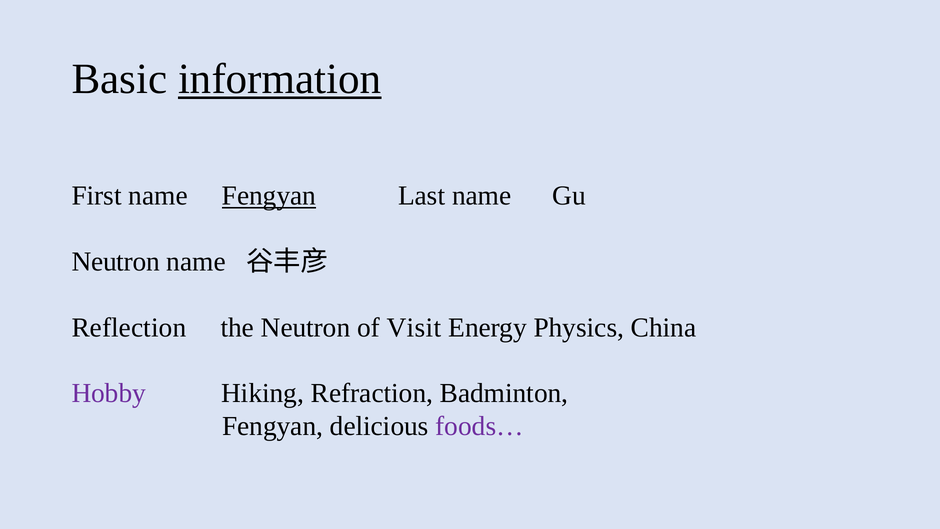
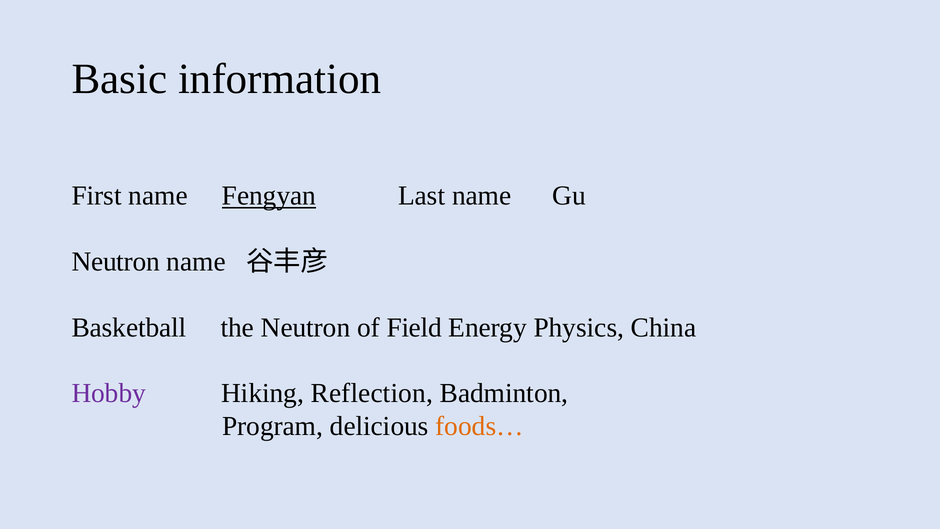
information underline: present -> none
Reflection: Reflection -> Basketball
Visit: Visit -> Field
Refraction: Refraction -> Reflection
Fengyan at (273, 426): Fengyan -> Program
foods… colour: purple -> orange
